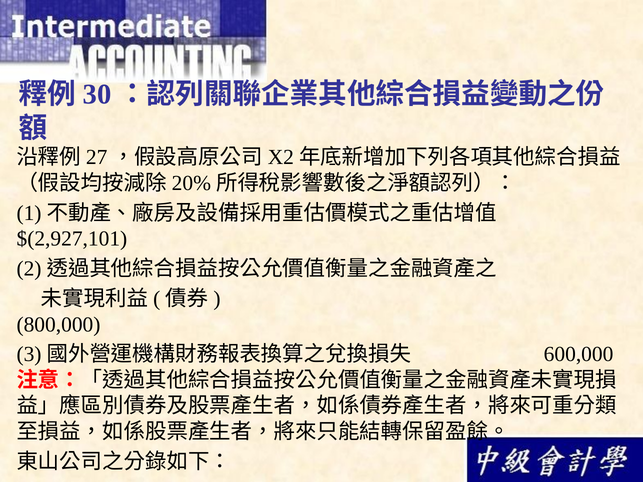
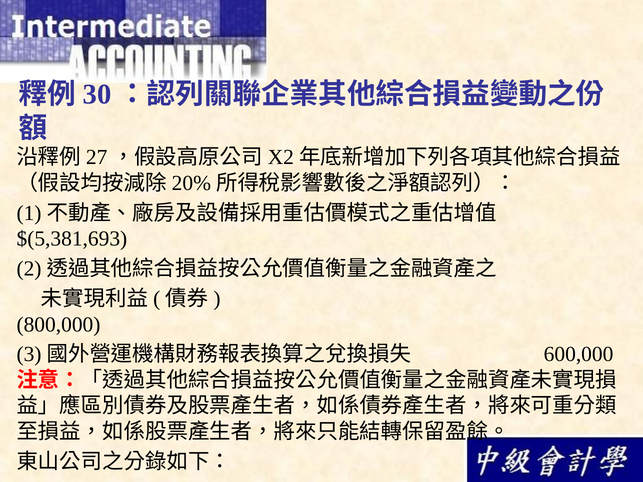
$(2,927,101: $(2,927,101 -> $(5,381,693
